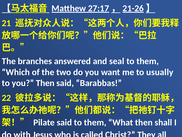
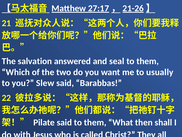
branches: branches -> salvation
you Then: Then -> Slew
